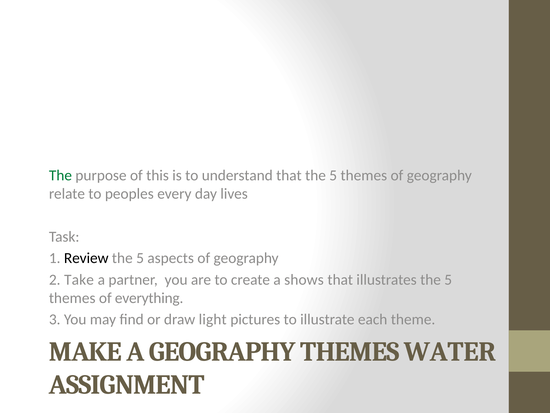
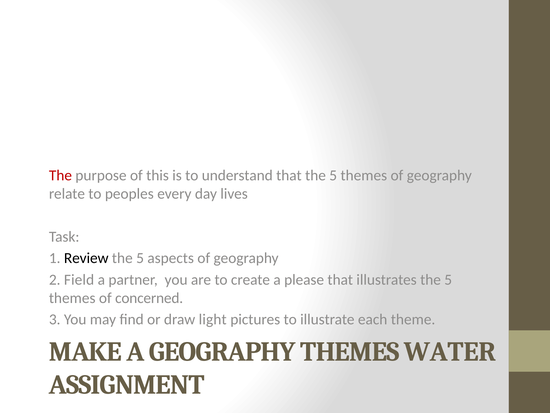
The at (60, 175) colour: green -> red
Take: Take -> Field
shows: shows -> please
everything: everything -> concerned
